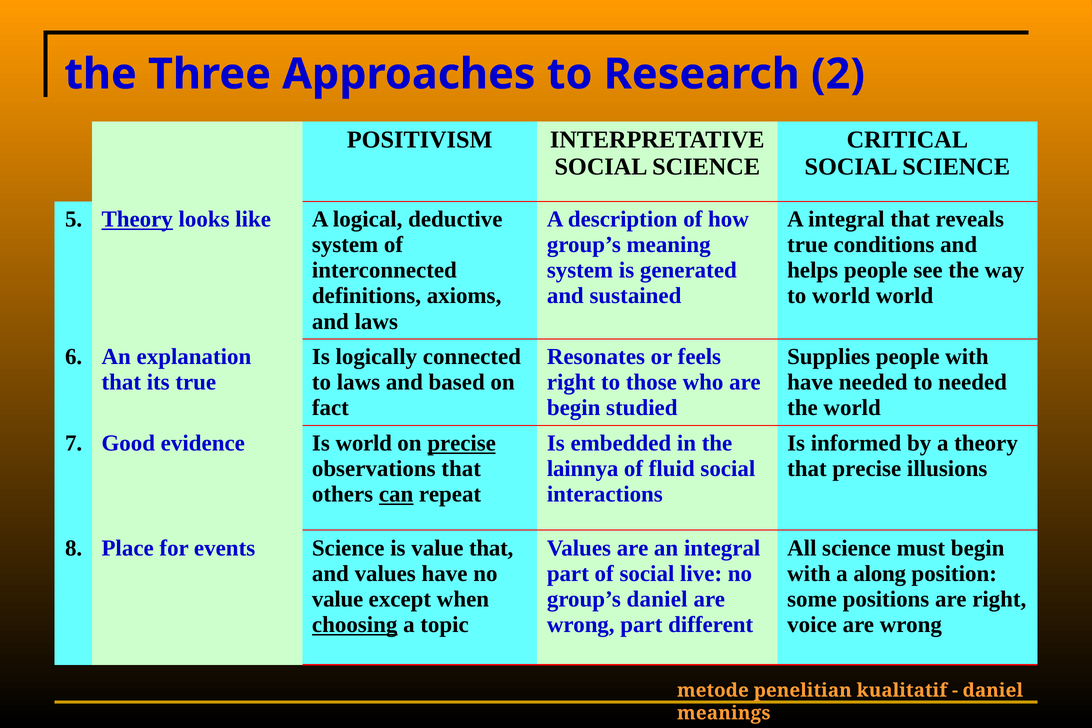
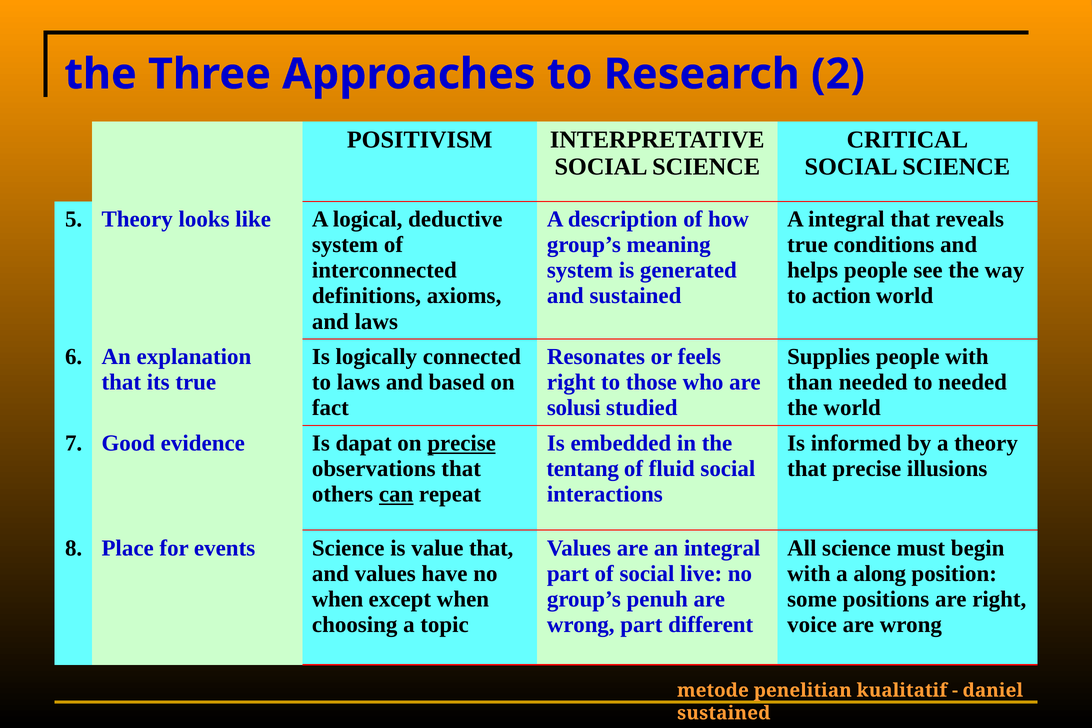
Theory at (137, 219) underline: present -> none
to world: world -> action
have at (810, 382): have -> than
begin at (574, 408): begin -> solusi
Is world: world -> dapat
lainnya: lainnya -> tentang
value at (338, 599): value -> when
group’s daniel: daniel -> penuh
choosing underline: present -> none
meanings at (724, 713): meanings -> sustained
